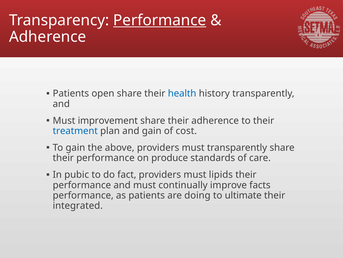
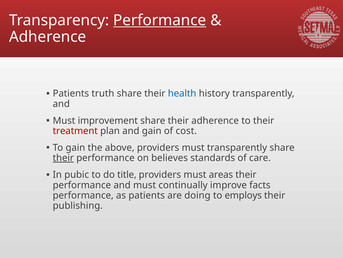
open: open -> truth
treatment colour: blue -> red
their at (63, 158) underline: none -> present
produce: produce -> believes
fact: fact -> title
lipids: lipids -> areas
ultimate: ultimate -> employs
integrated: integrated -> publishing
